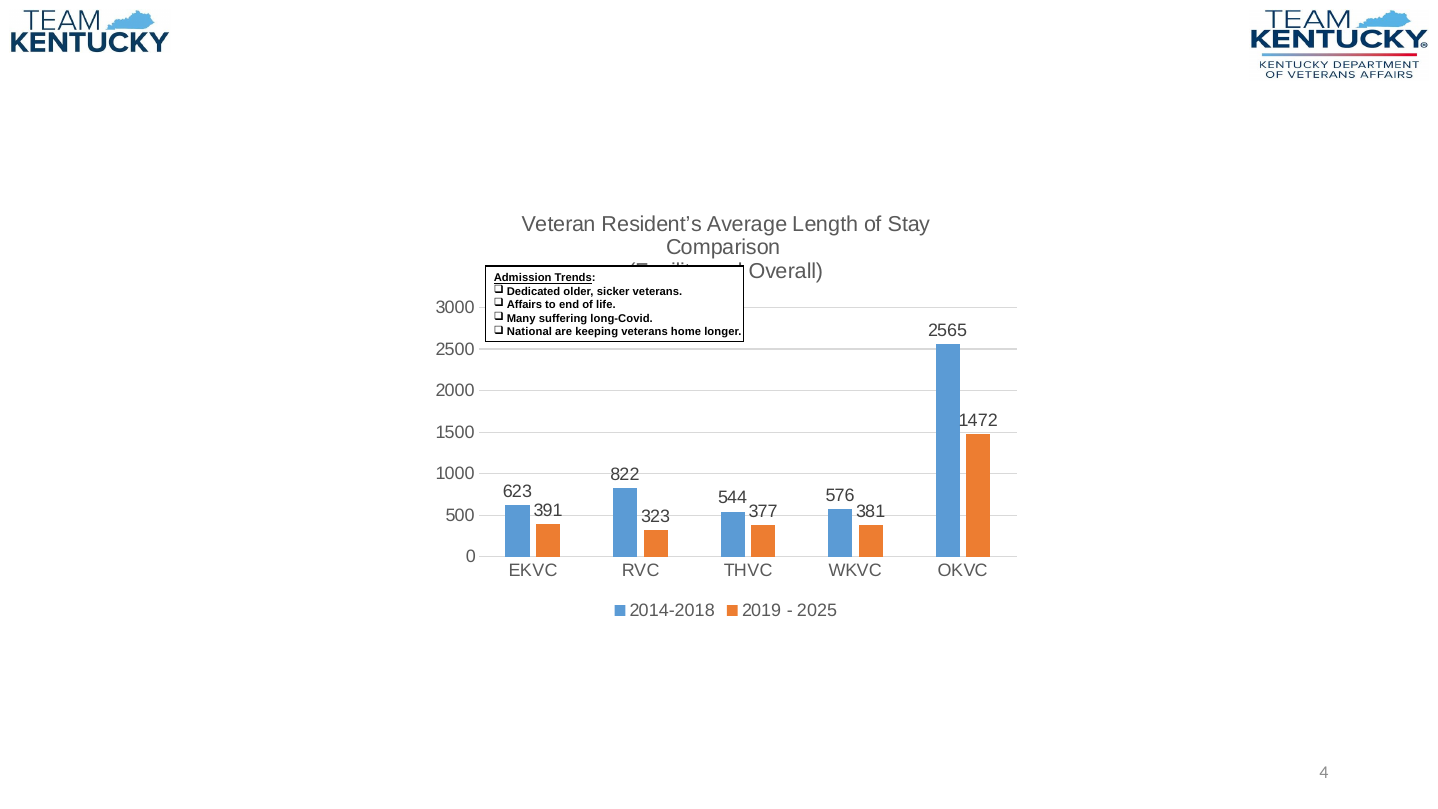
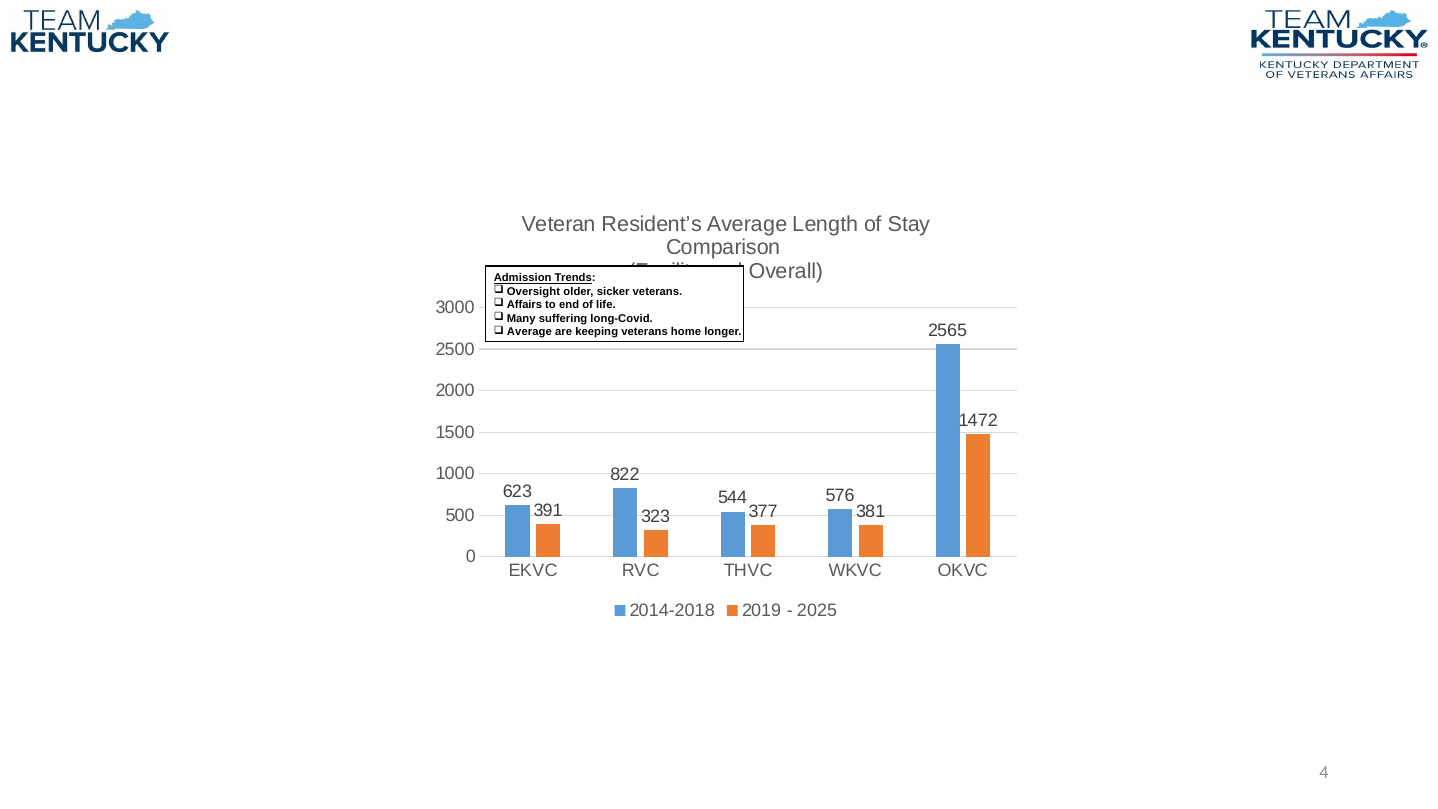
Dedicated: Dedicated -> Oversight
National at (529, 332): National -> Average
